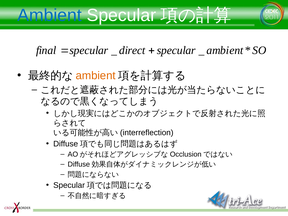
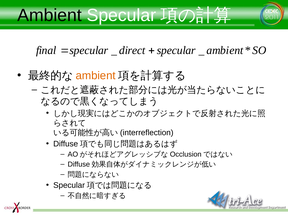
Ambient at (50, 15) colour: blue -> black
